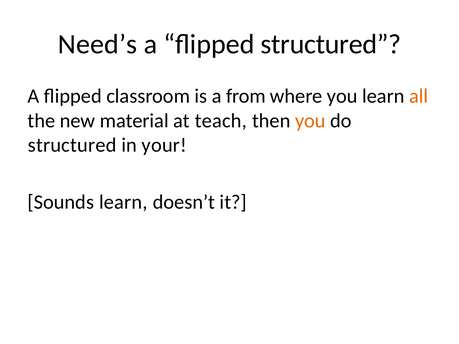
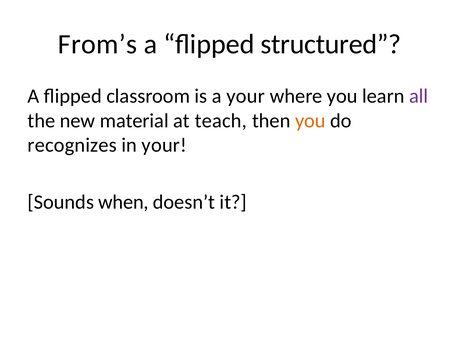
Need’s: Need’s -> From’s
a from: from -> your
all colour: orange -> purple
structured at (72, 145): structured -> recognizes
Sounds learn: learn -> when
